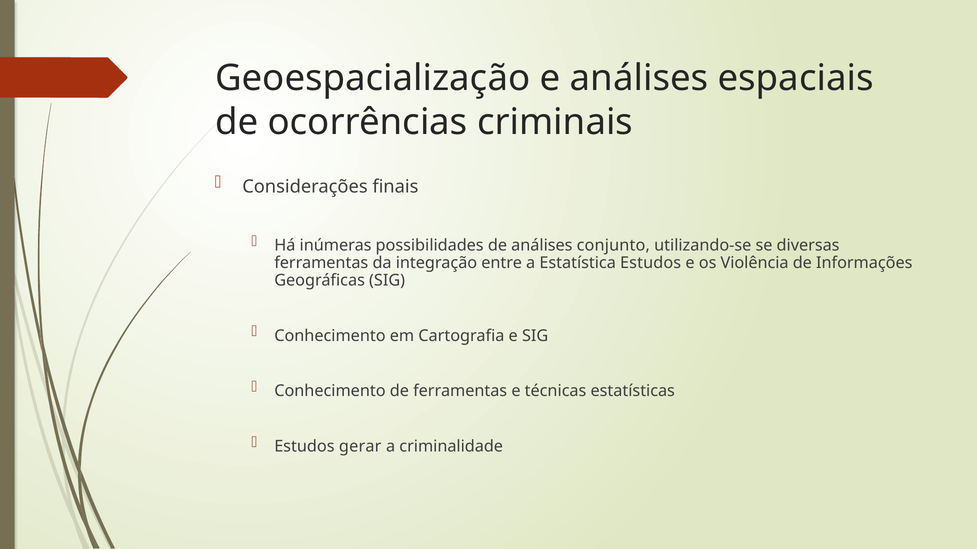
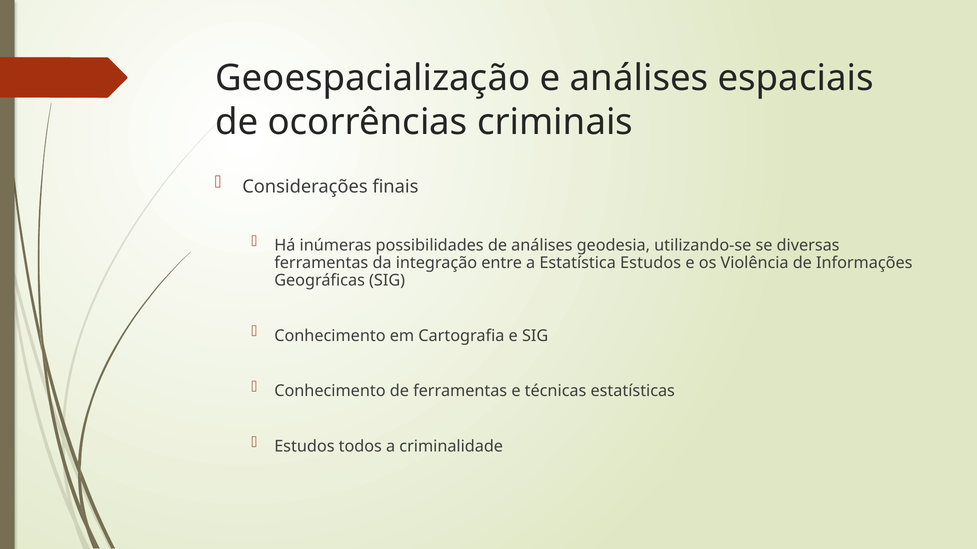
conjunto: conjunto -> geodesia
gerar: gerar -> todos
